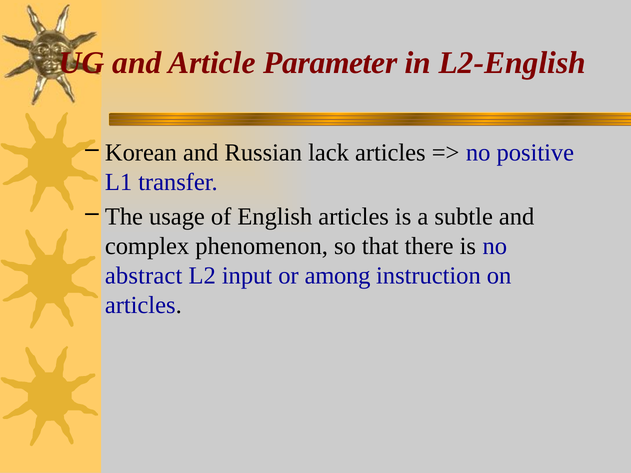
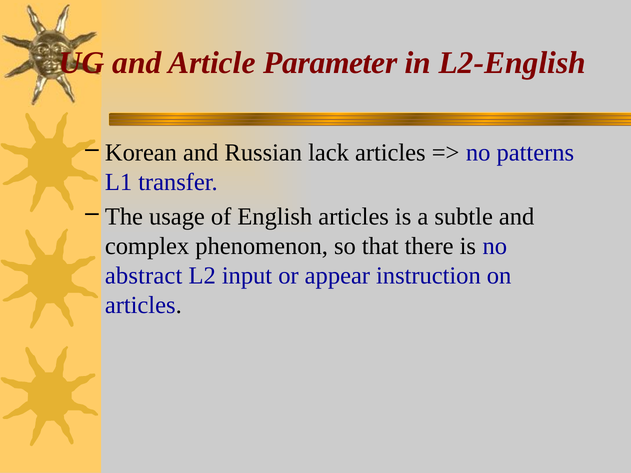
positive: positive -> patterns
among: among -> appear
